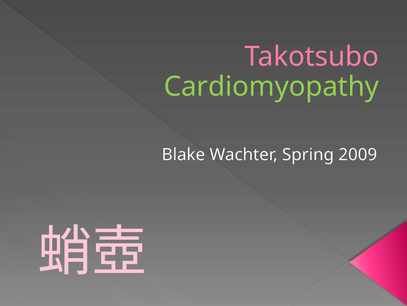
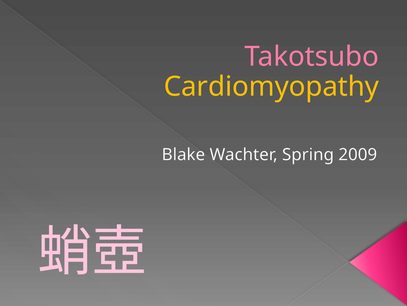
Cardiomyopathy colour: light green -> yellow
